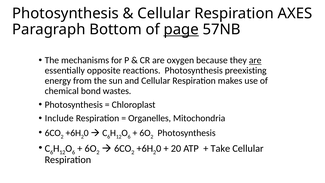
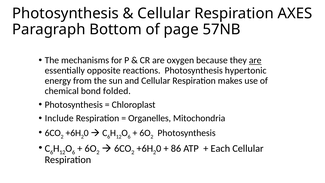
page underline: present -> none
preexisting: preexisting -> hypertonic
wastes: wastes -> folded
20: 20 -> 86
Take: Take -> Each
